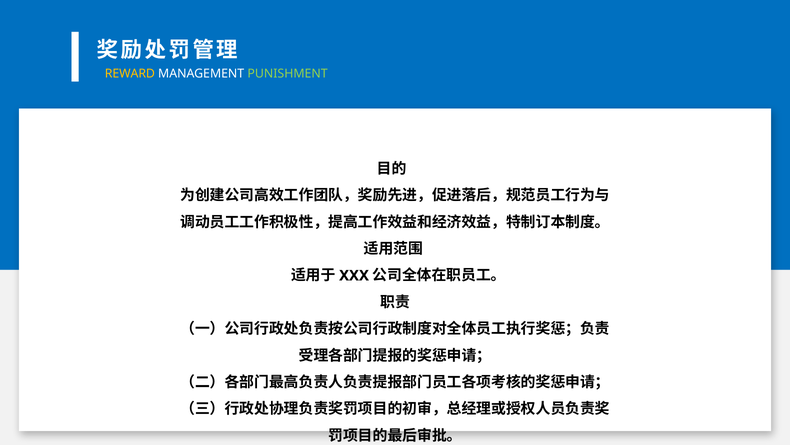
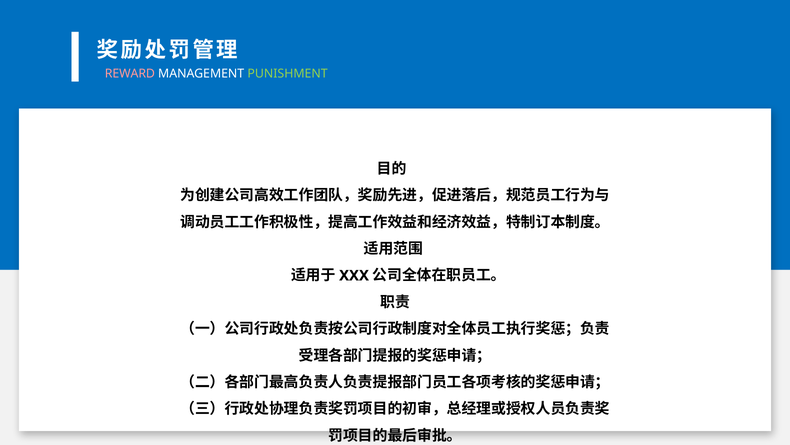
REWARD colour: yellow -> pink
